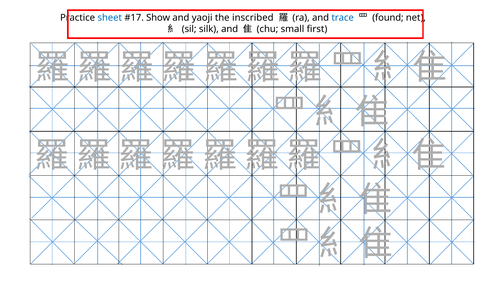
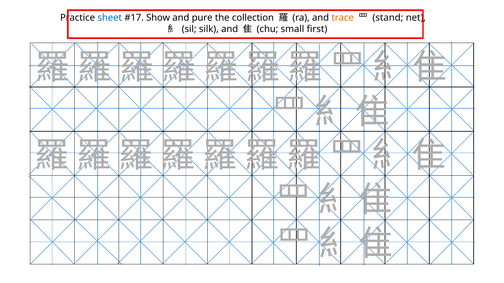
yaoji: yaoji -> pure
inscribed: inscribed -> collection
trace colour: blue -> orange
found: found -> stand
